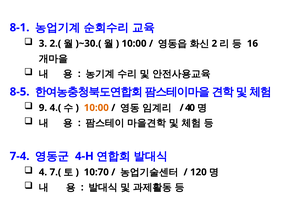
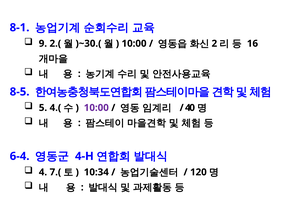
3: 3 -> 9
9: 9 -> 5
10:00 at (96, 108) colour: orange -> purple
7-4: 7-4 -> 6-4
10:70: 10:70 -> 10:34
